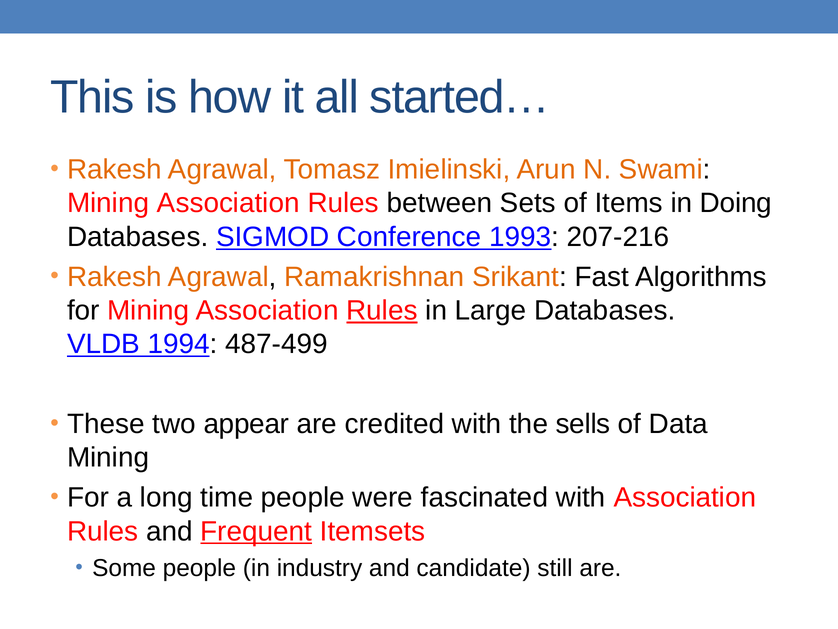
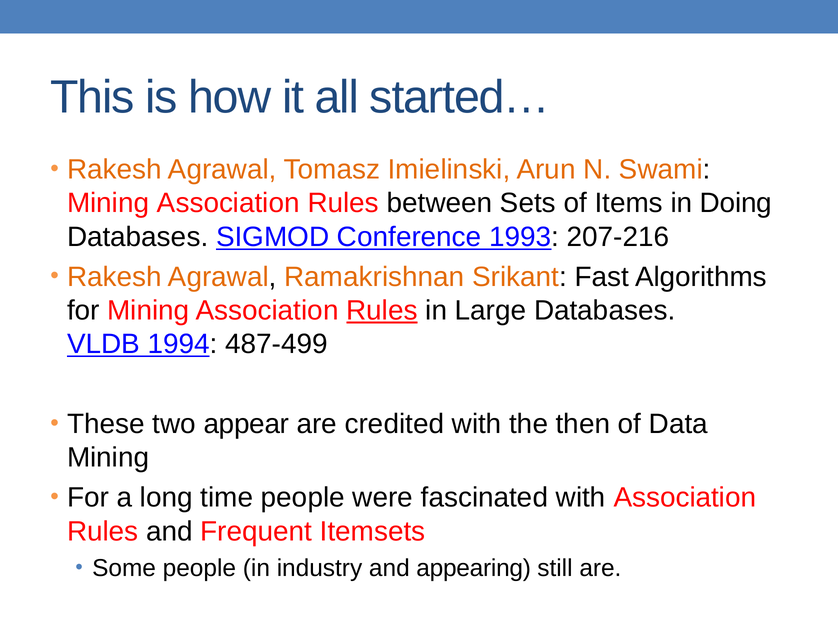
sells: sells -> then
Frequent underline: present -> none
candidate: candidate -> appearing
